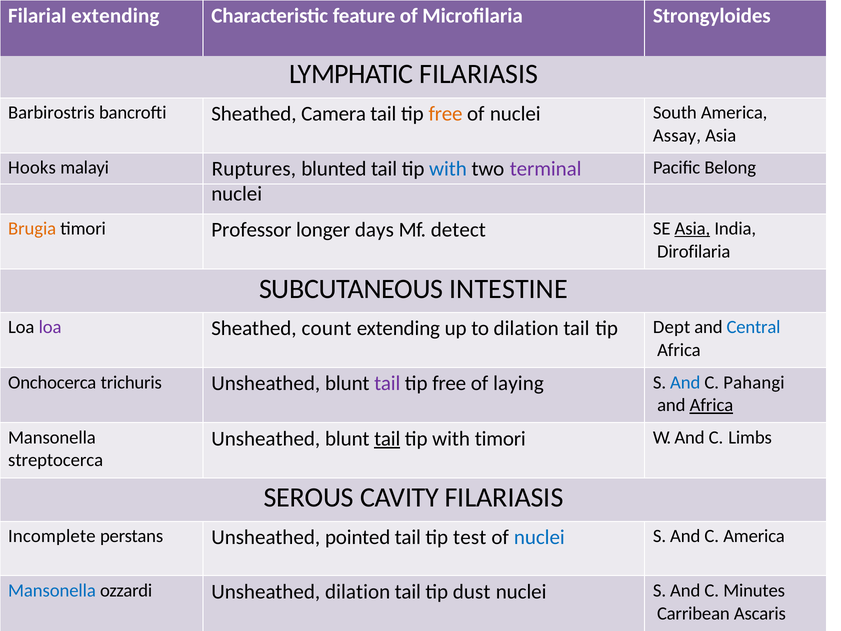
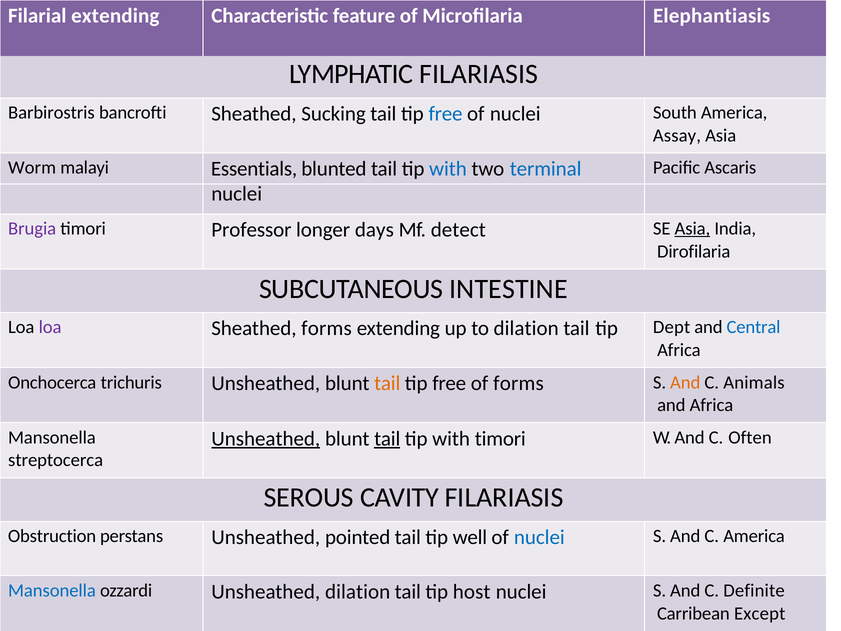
Strongyloides: Strongyloides -> Elephantiasis
Camera: Camera -> Sucking
free at (446, 114) colour: orange -> blue
Hooks: Hooks -> Worm
Ruptures: Ruptures -> Essentials
terminal colour: purple -> blue
Belong: Belong -> Ascaris
Brugia colour: orange -> purple
Sheathed count: count -> forms
tail at (387, 383) colour: purple -> orange
of laying: laying -> forms
And at (685, 382) colour: blue -> orange
Pahangi: Pahangi -> Animals
Africa at (711, 405) underline: present -> none
Unsheathed at (266, 438) underline: none -> present
Limbs: Limbs -> Often
Incomplete: Incomplete -> Obstruction
test: test -> well
dust: dust -> host
Minutes: Minutes -> Definite
Ascaris: Ascaris -> Except
